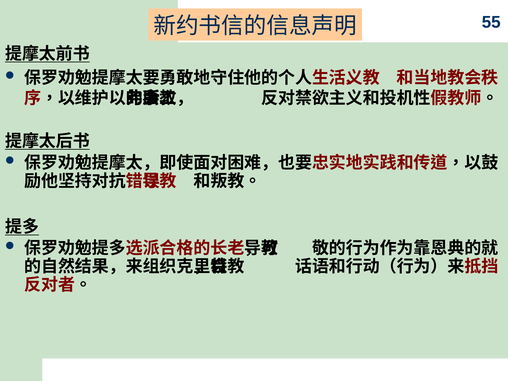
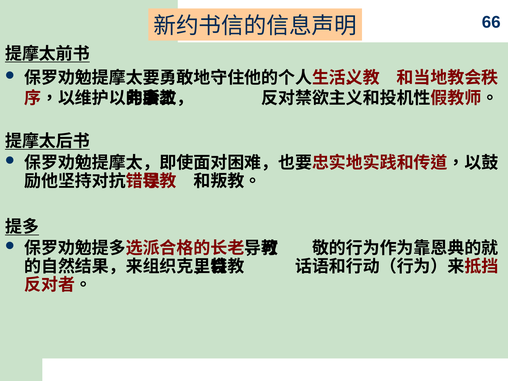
55: 55 -> 66
